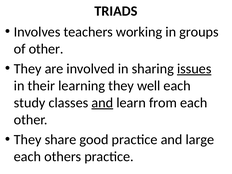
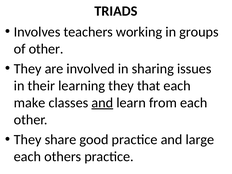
issues underline: present -> none
well: well -> that
study: study -> make
